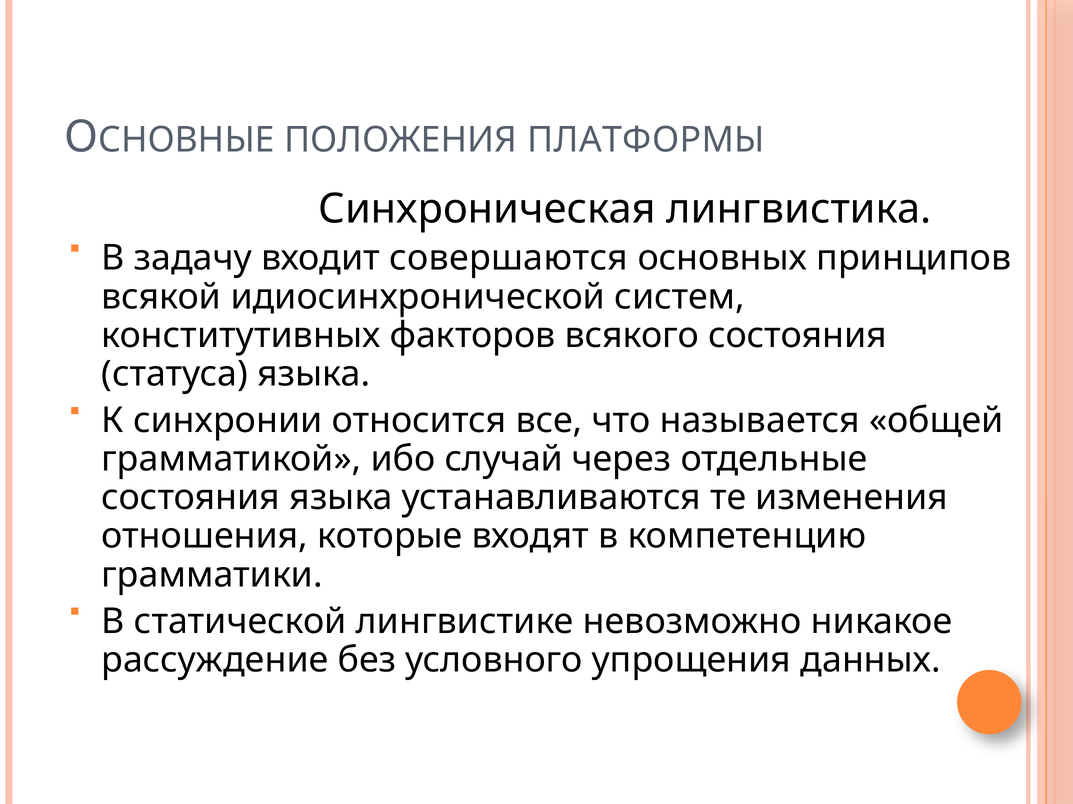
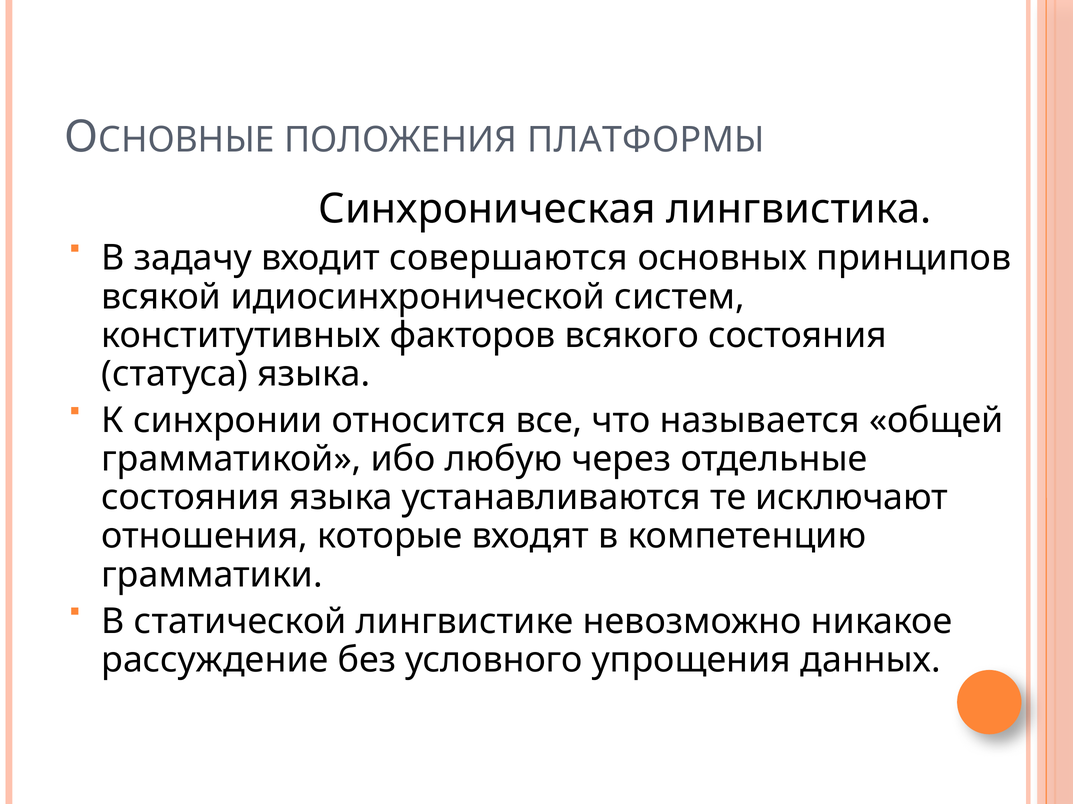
случай: случай -> любую
изменения: изменения -> исключают
